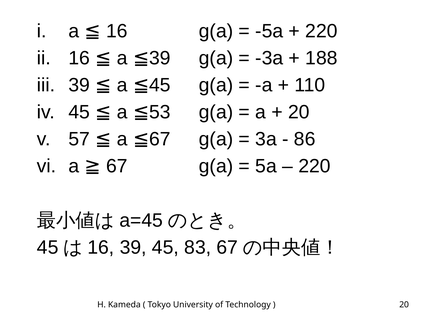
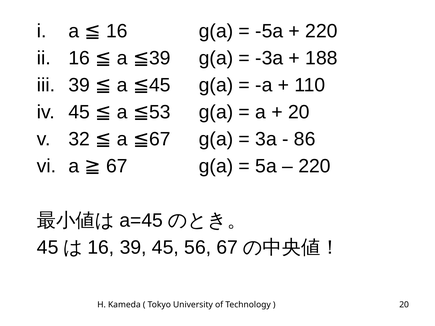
57: 57 -> 32
83: 83 -> 56
